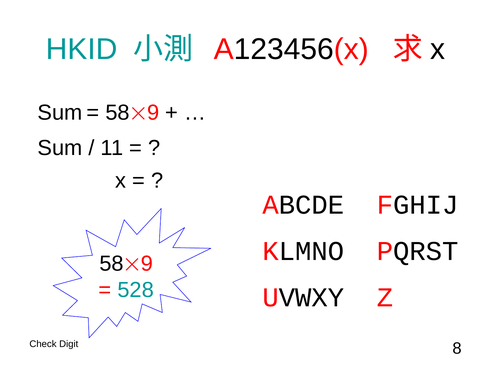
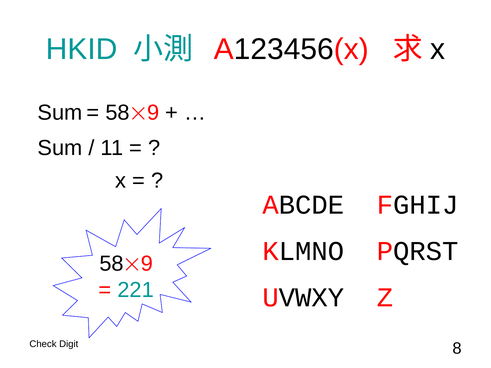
528: 528 -> 221
